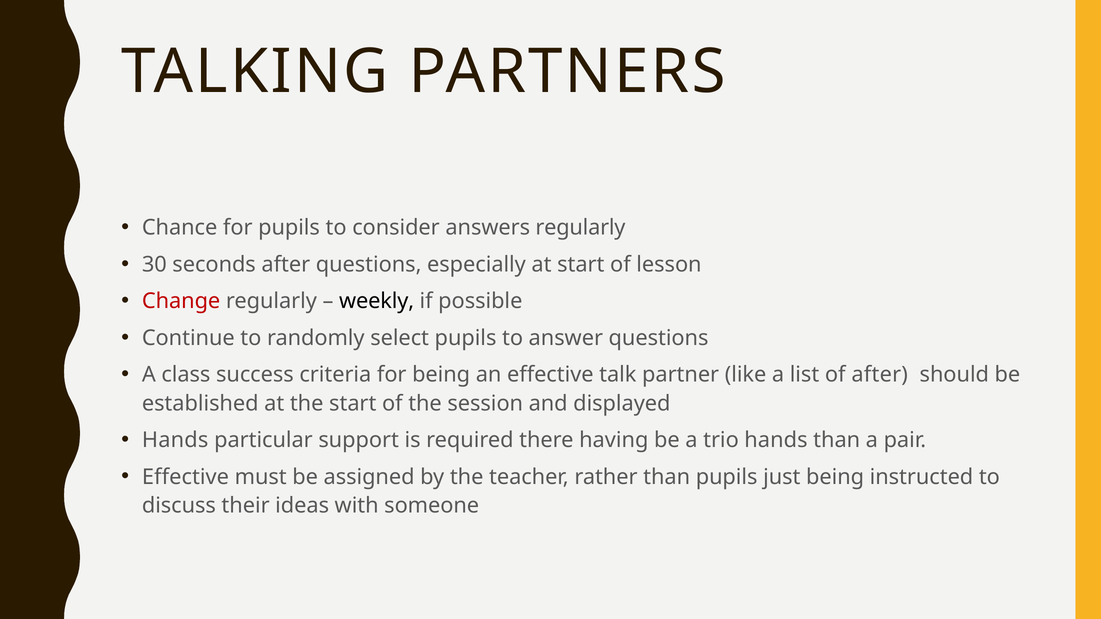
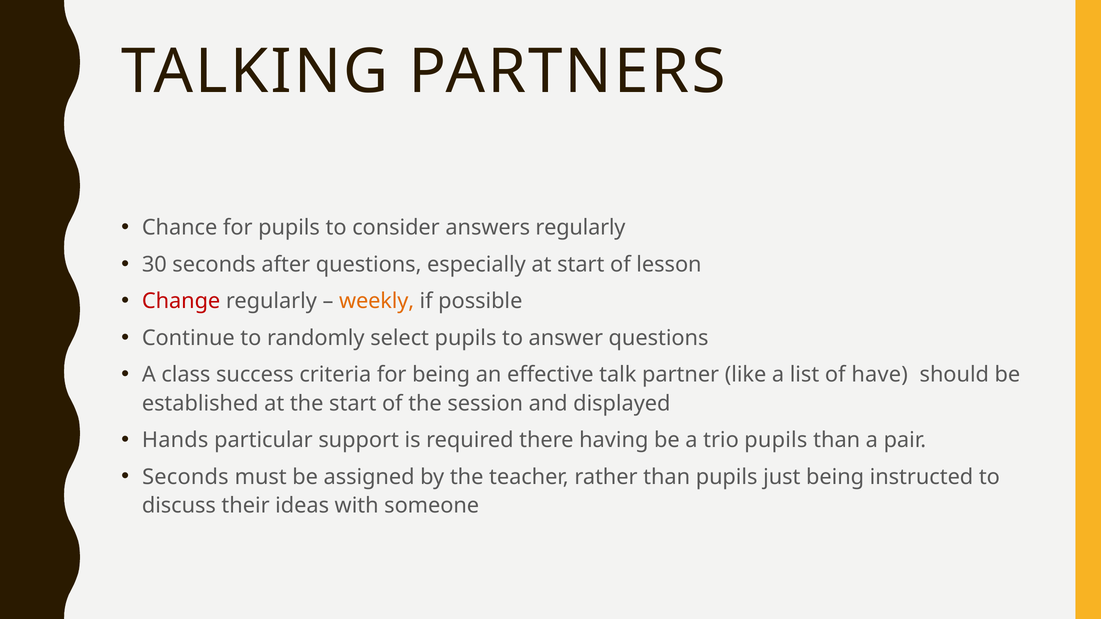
weekly colour: black -> orange
of after: after -> have
trio hands: hands -> pupils
Effective at (185, 477): Effective -> Seconds
